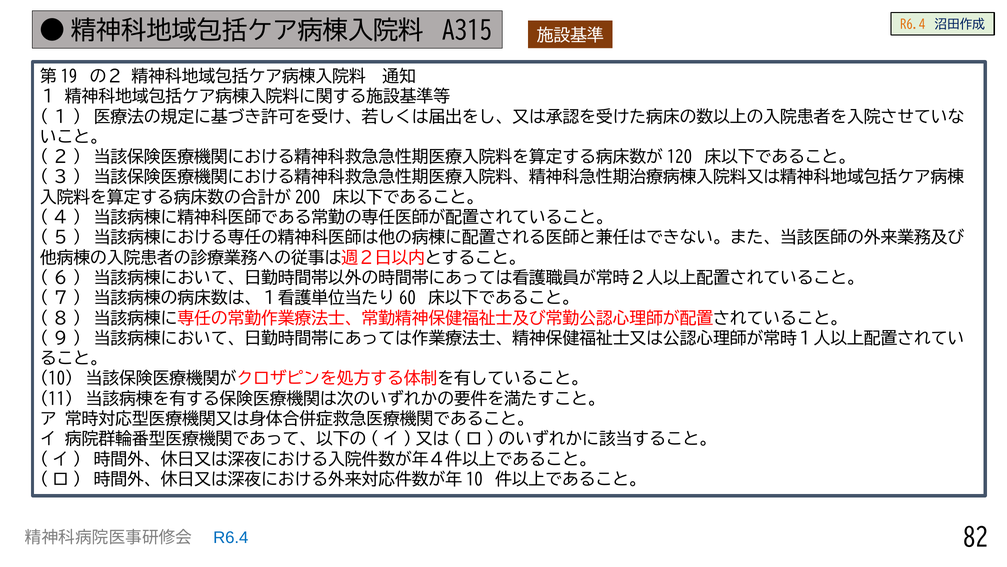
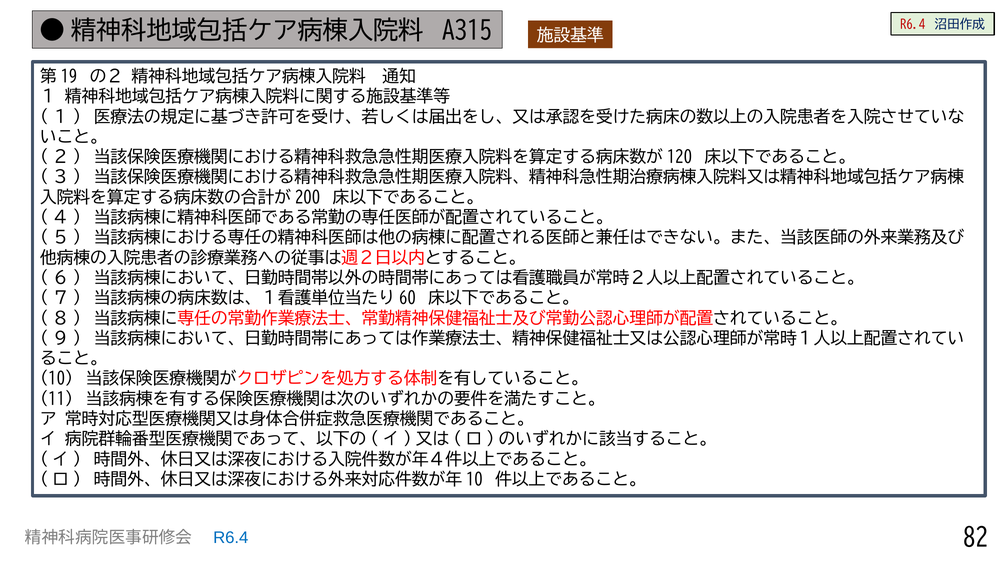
R6.4 at (913, 25) colour: orange -> red
